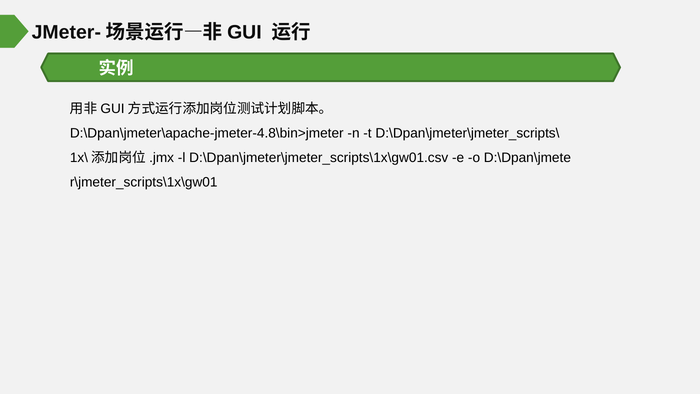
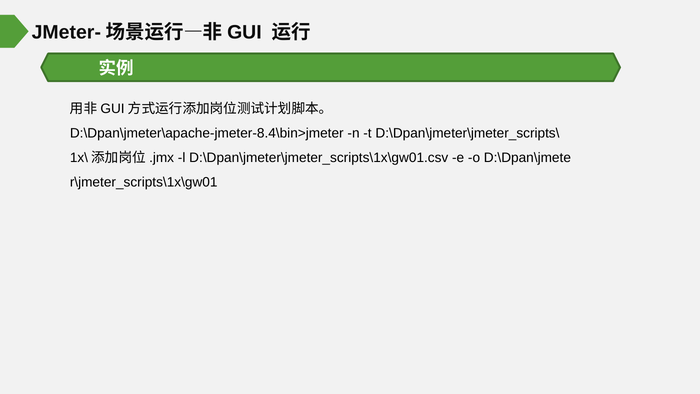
D:\Dpan\jmeter\apache-jmeter-4.8\bin>jmeter: D:\Dpan\jmeter\apache-jmeter-4.8\bin>jmeter -> D:\Dpan\jmeter\apache-jmeter-8.4\bin>jmeter
